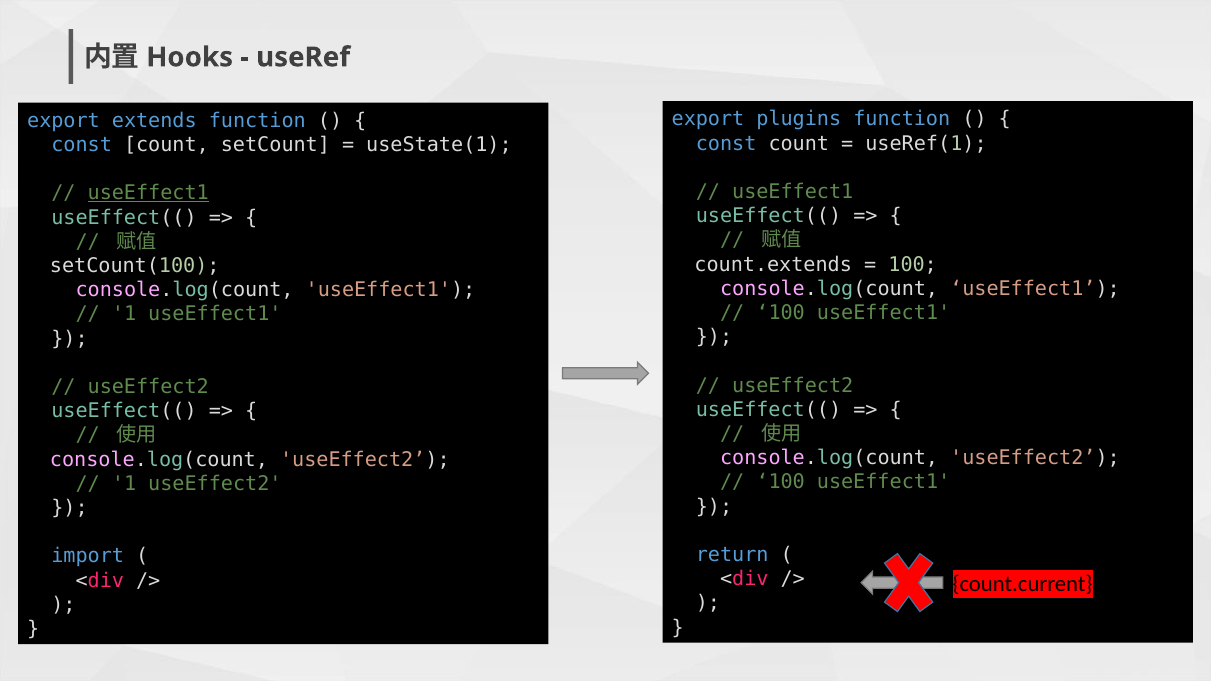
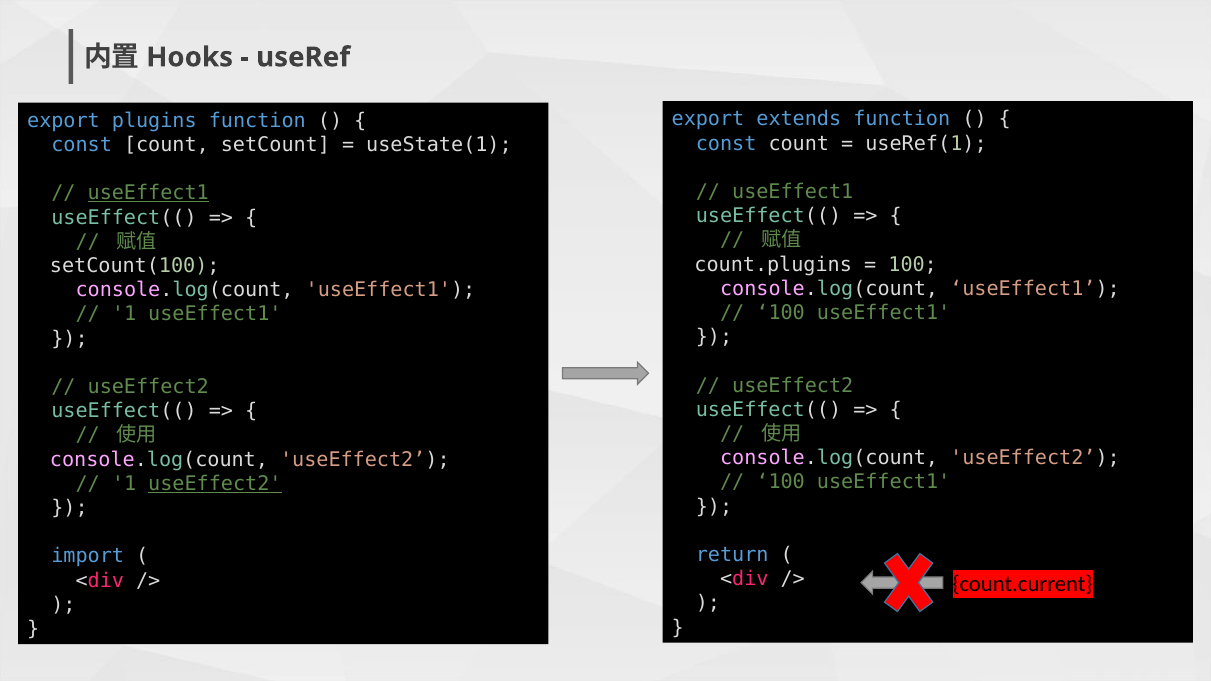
plugins: plugins -> extends
extends: extends -> plugins
count.extends: count.extends -> count.plugins
useEffect2 at (215, 484) underline: none -> present
